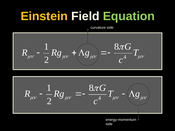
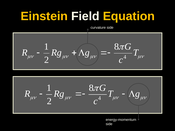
Equation colour: light green -> yellow
